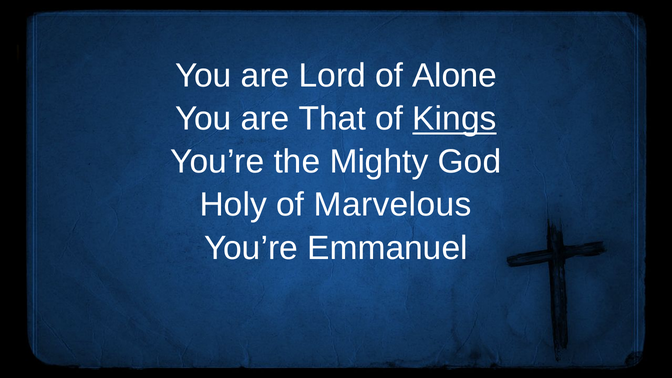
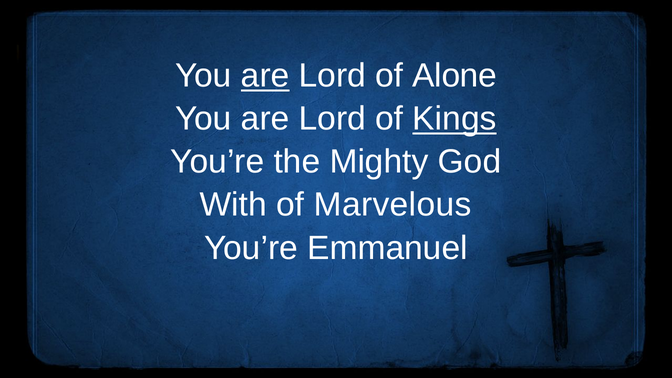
are at (265, 76) underline: none -> present
That at (332, 119): That -> Lord
Holy: Holy -> With
